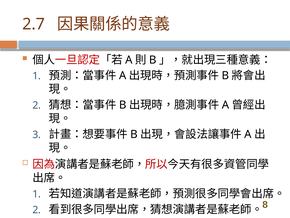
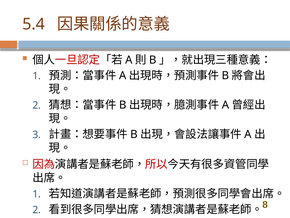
2.7: 2.7 -> 5.4
